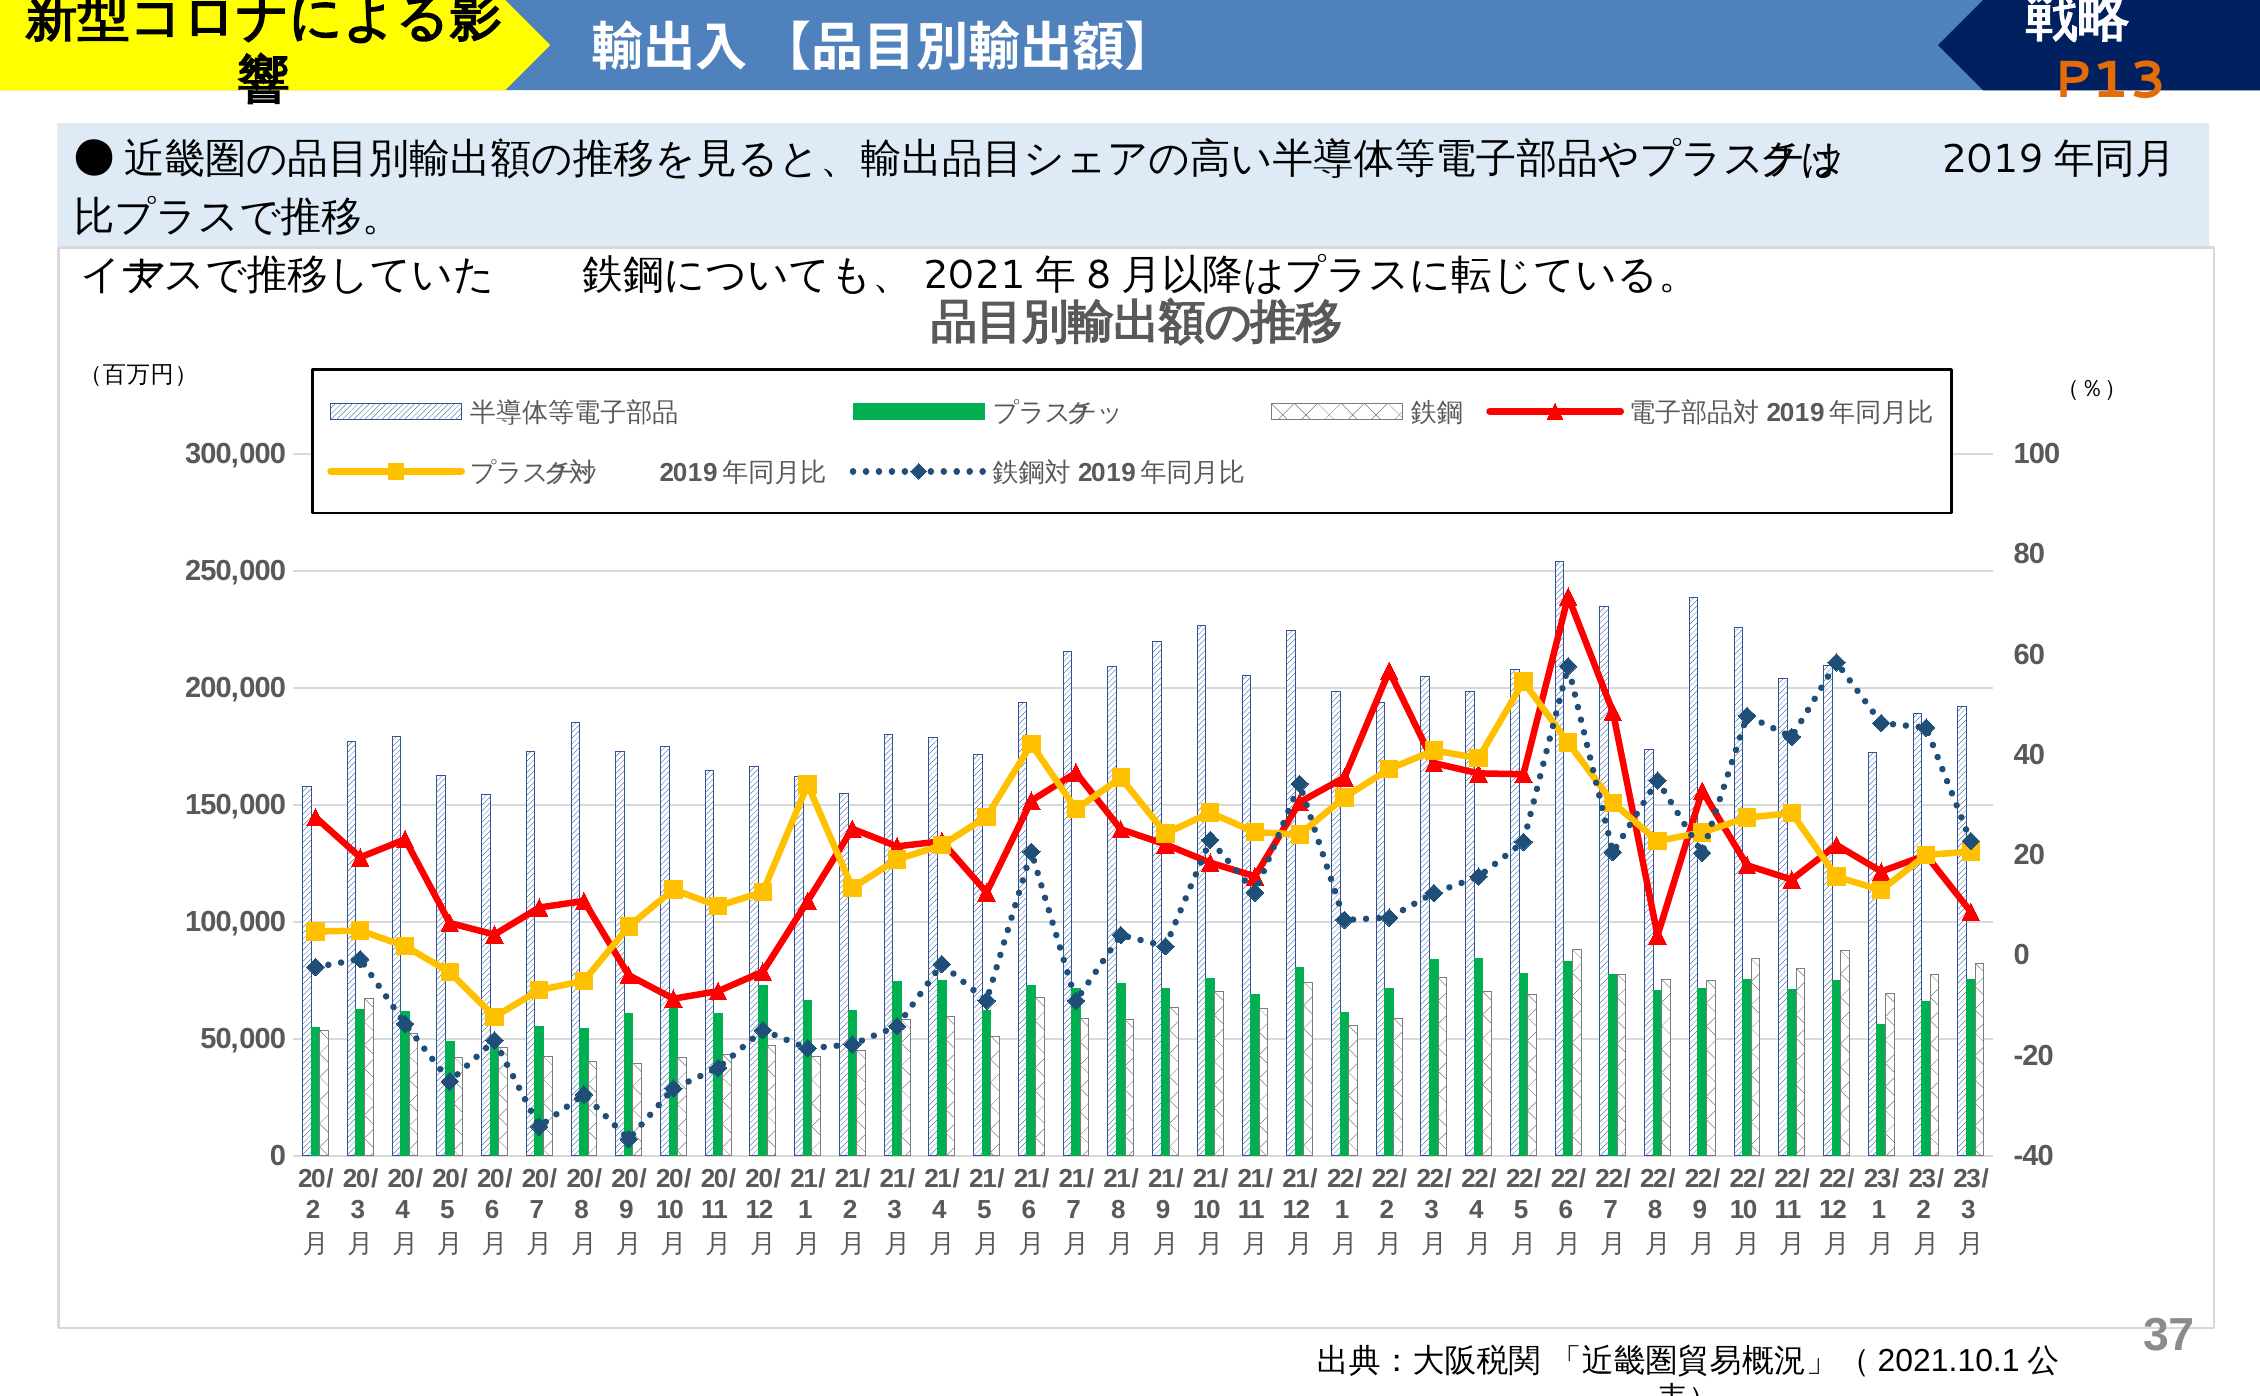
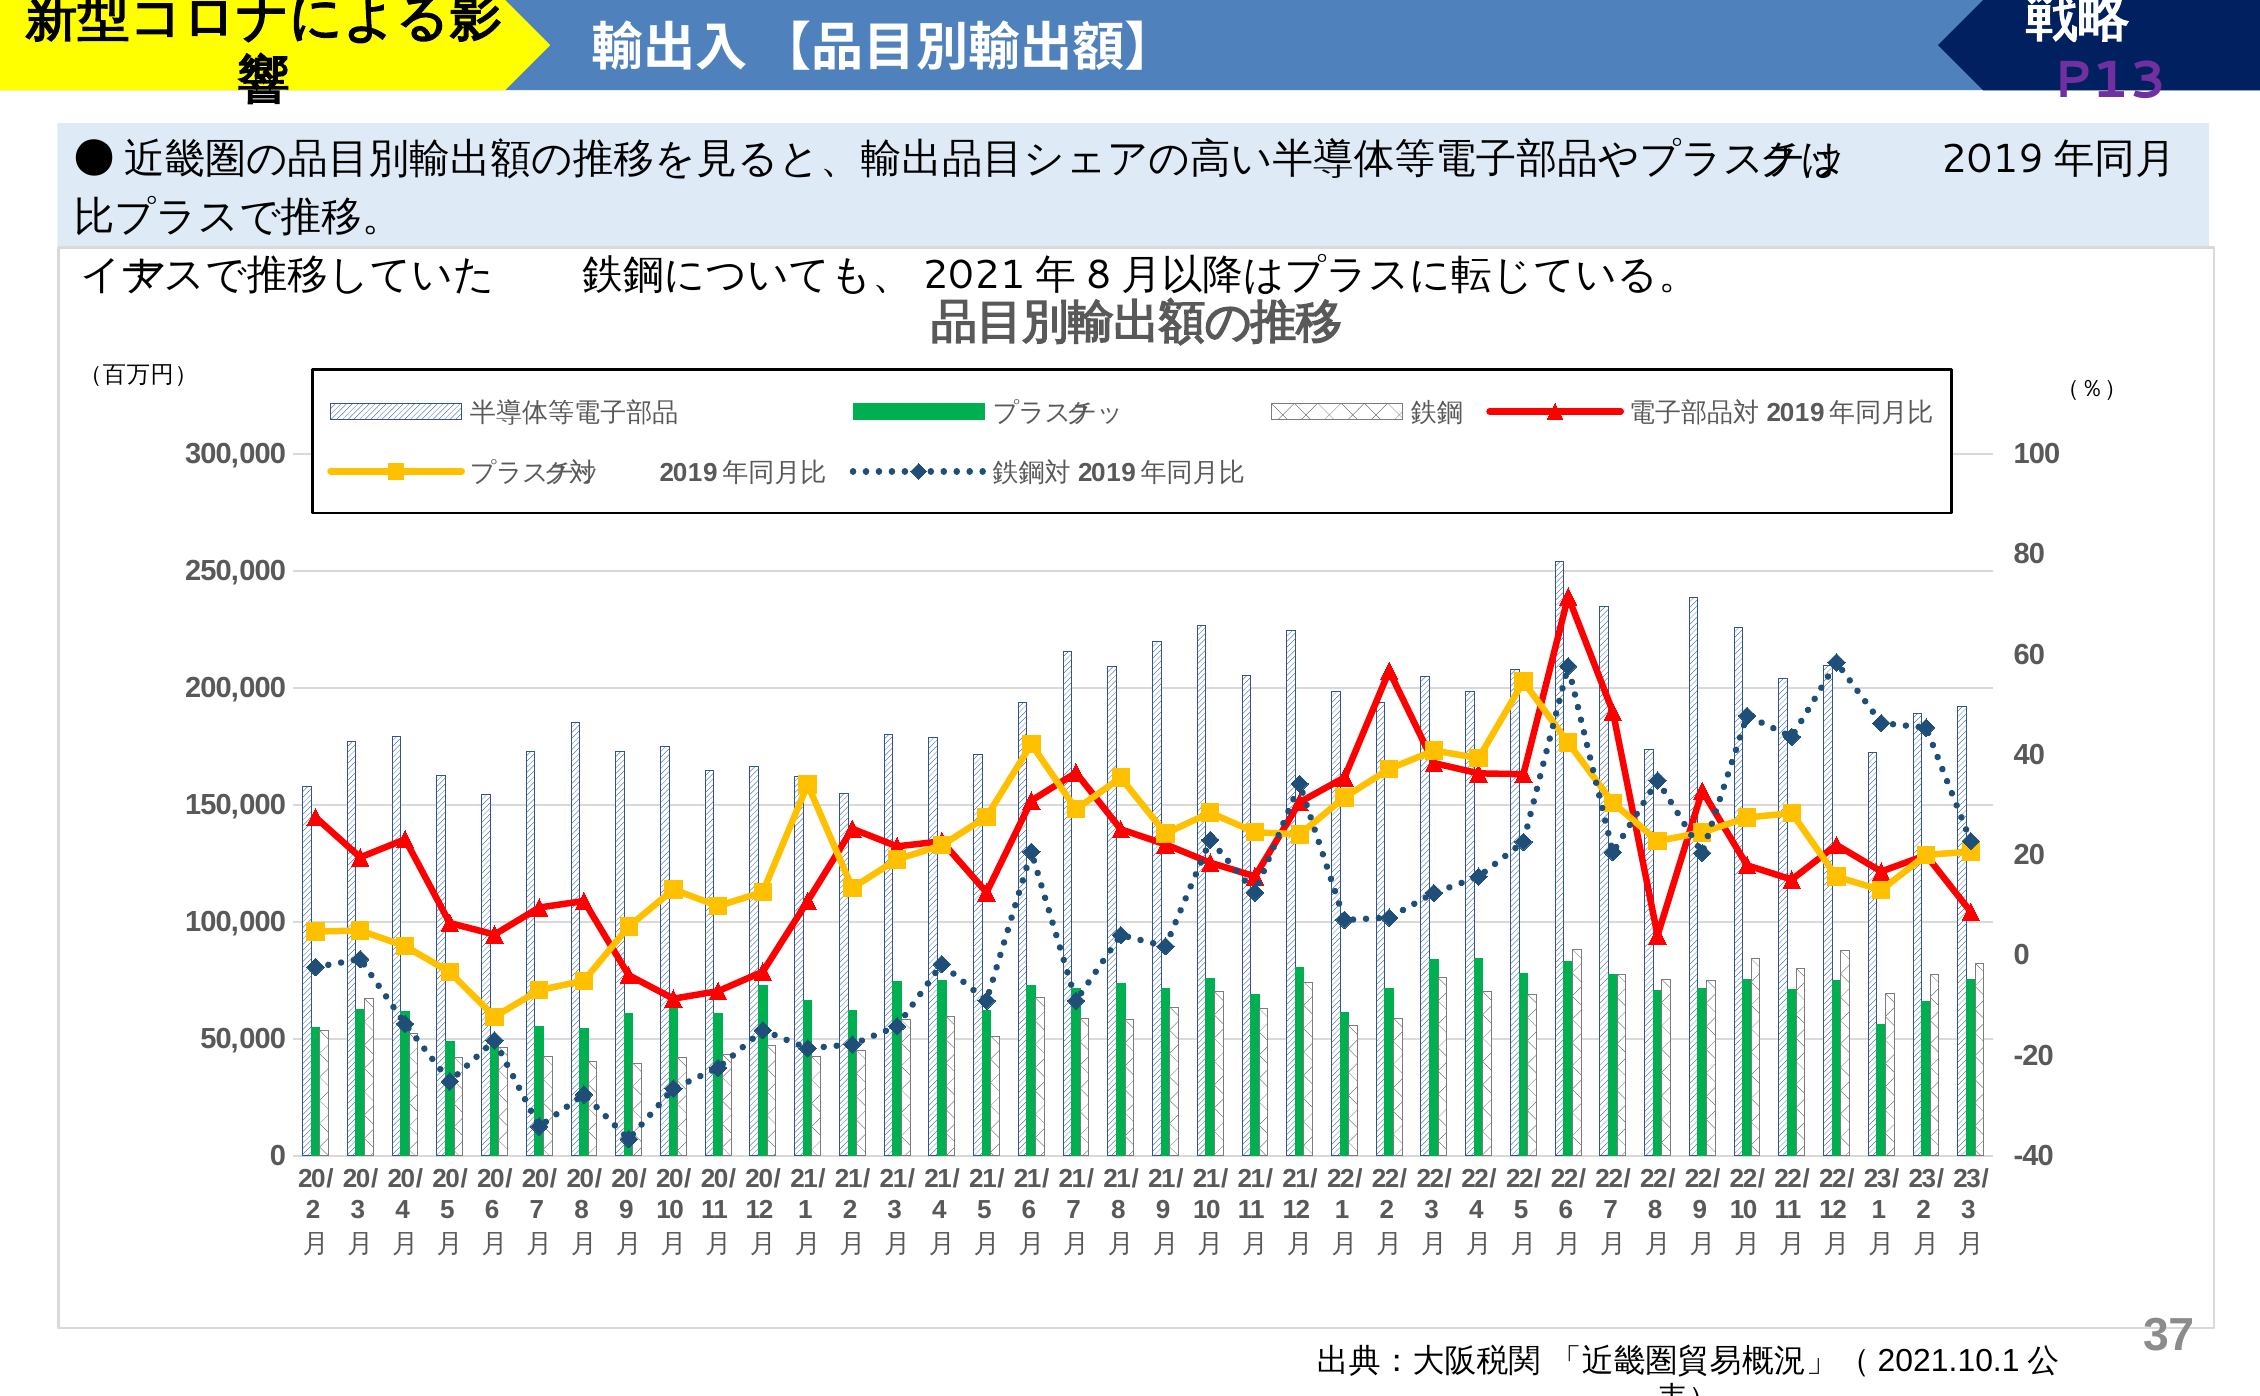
P13 colour: orange -> purple
